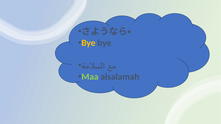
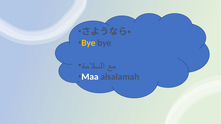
Maa colour: light green -> white
